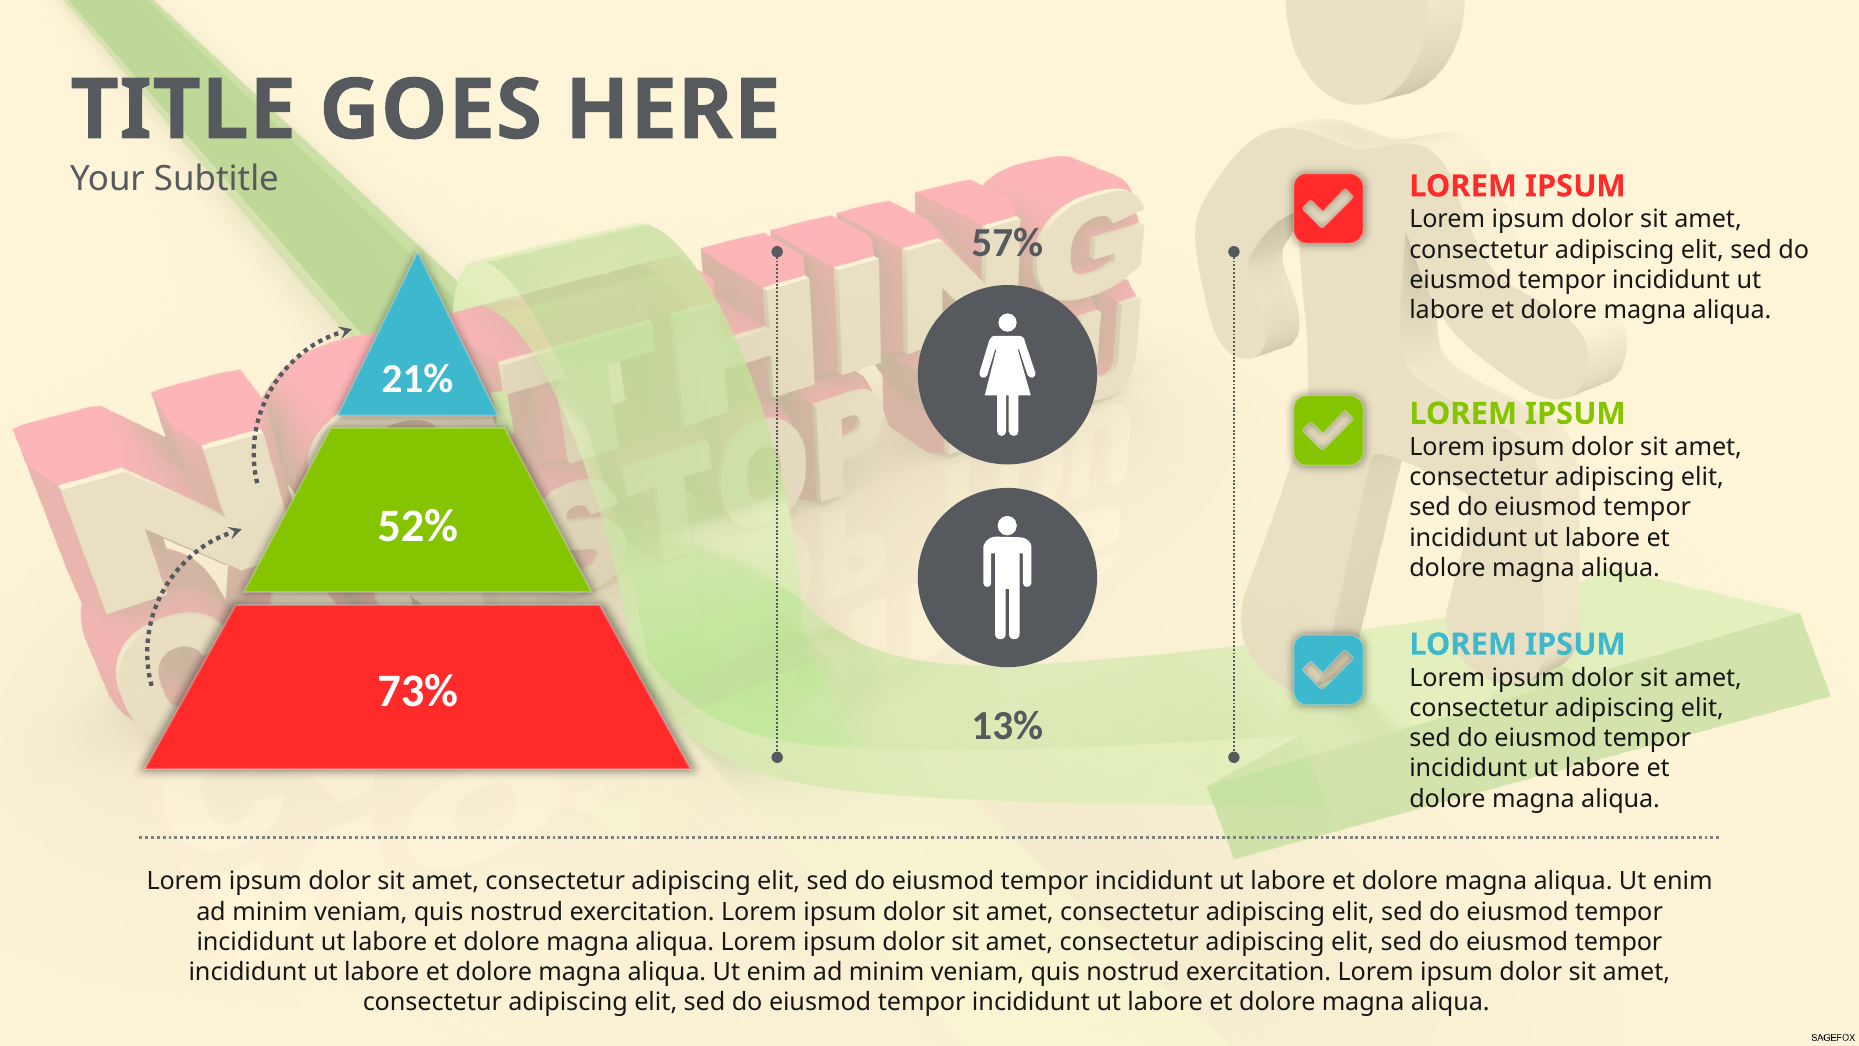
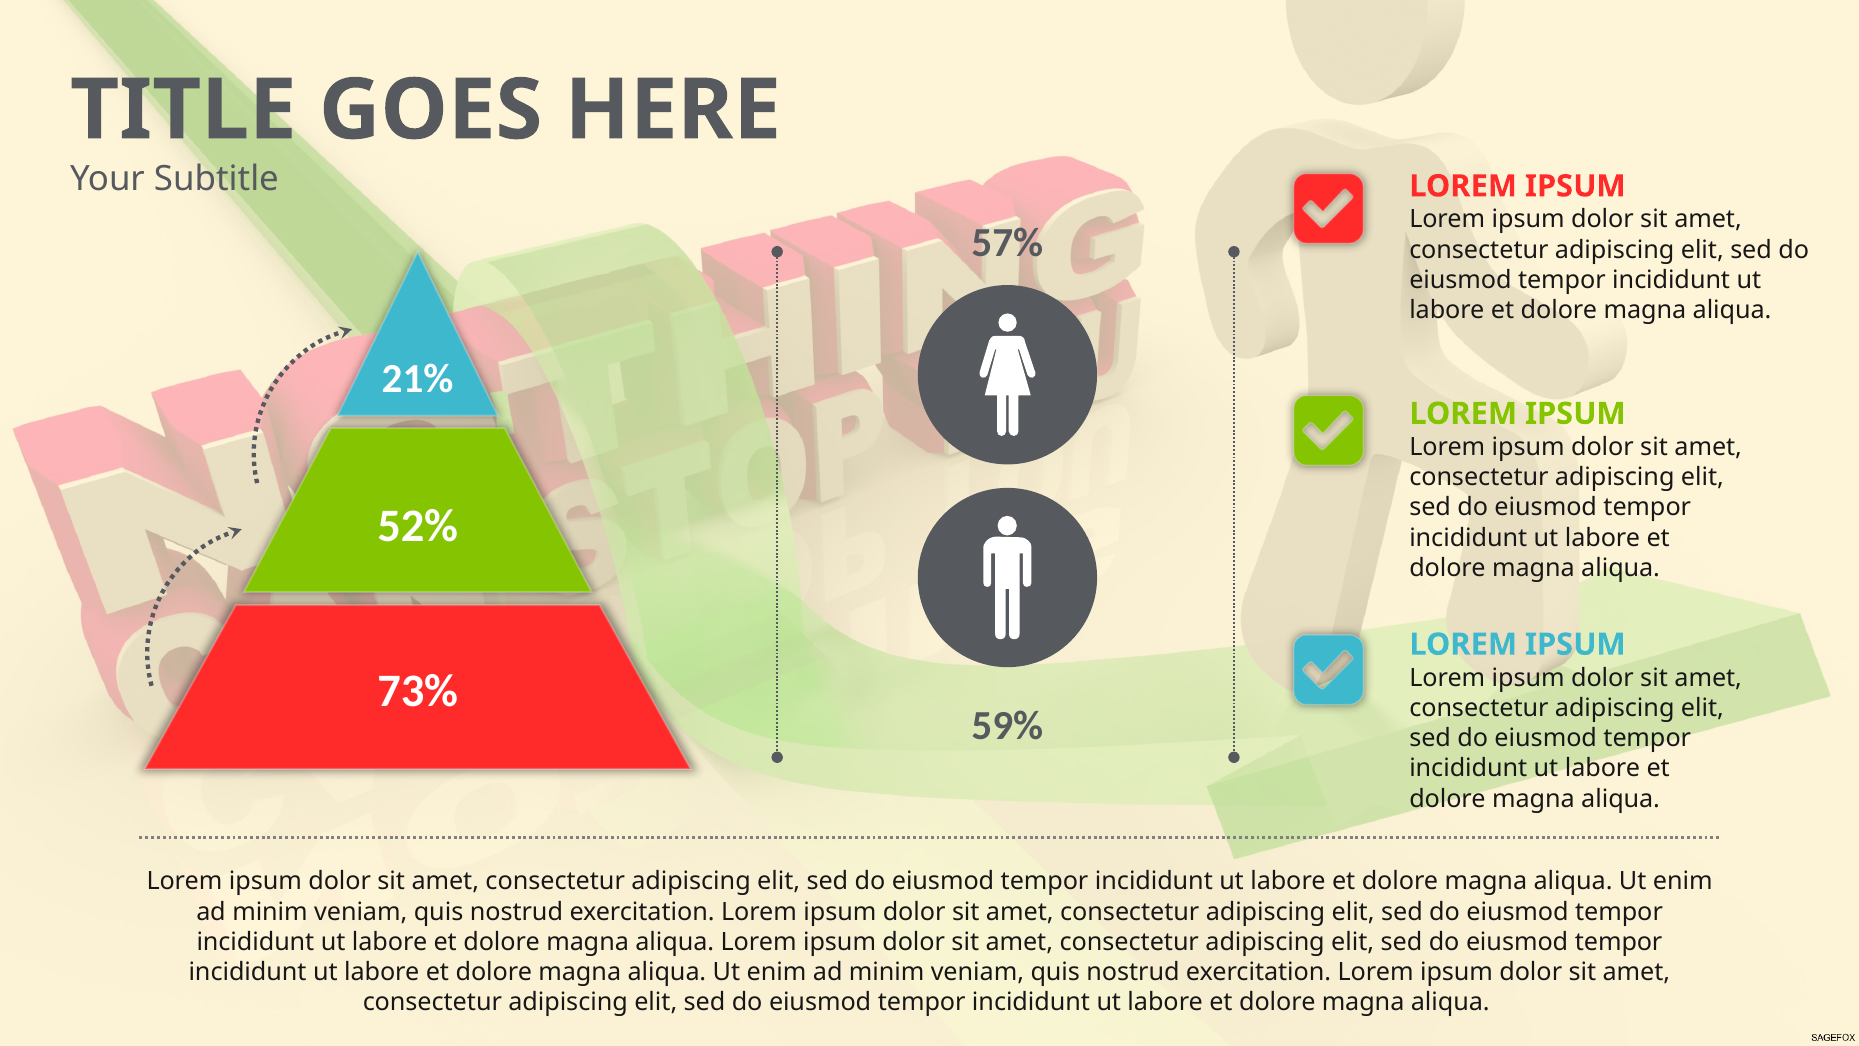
13%: 13% -> 59%
